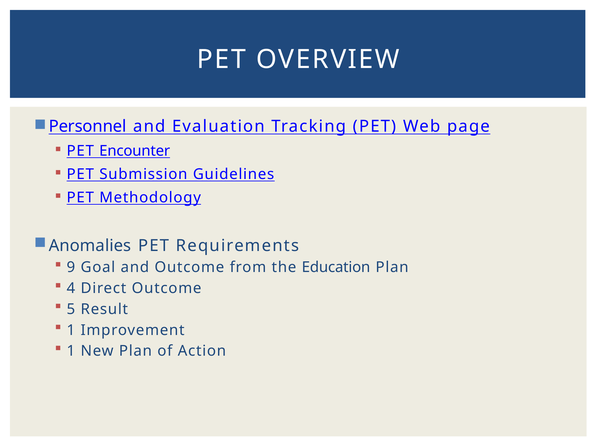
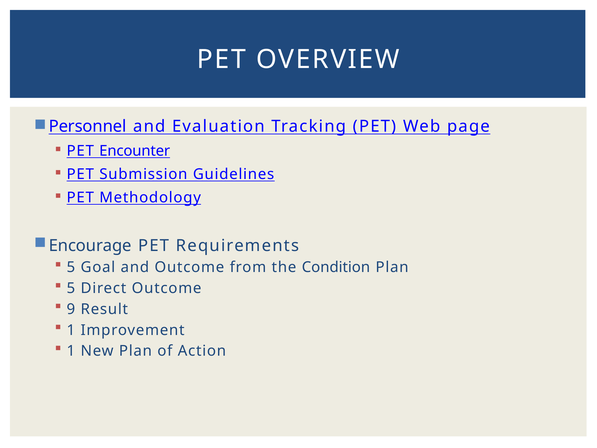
Anomalies: Anomalies -> Encourage
9 at (71, 267): 9 -> 5
Education: Education -> Condition
4 at (71, 288): 4 -> 5
5: 5 -> 9
